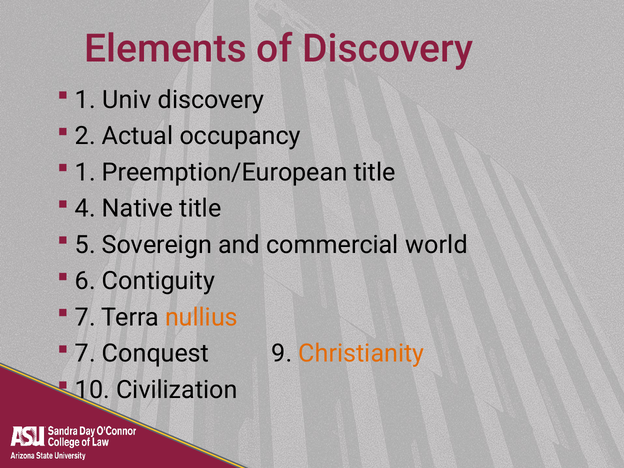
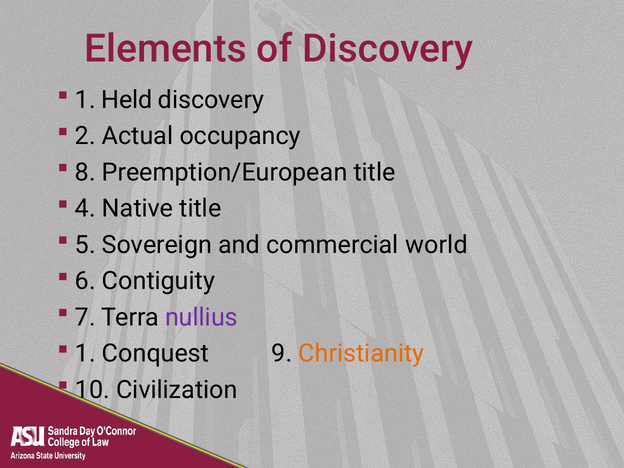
Univ: Univ -> Held
1 at (85, 172): 1 -> 8
nullius colour: orange -> purple
7 at (85, 354): 7 -> 1
